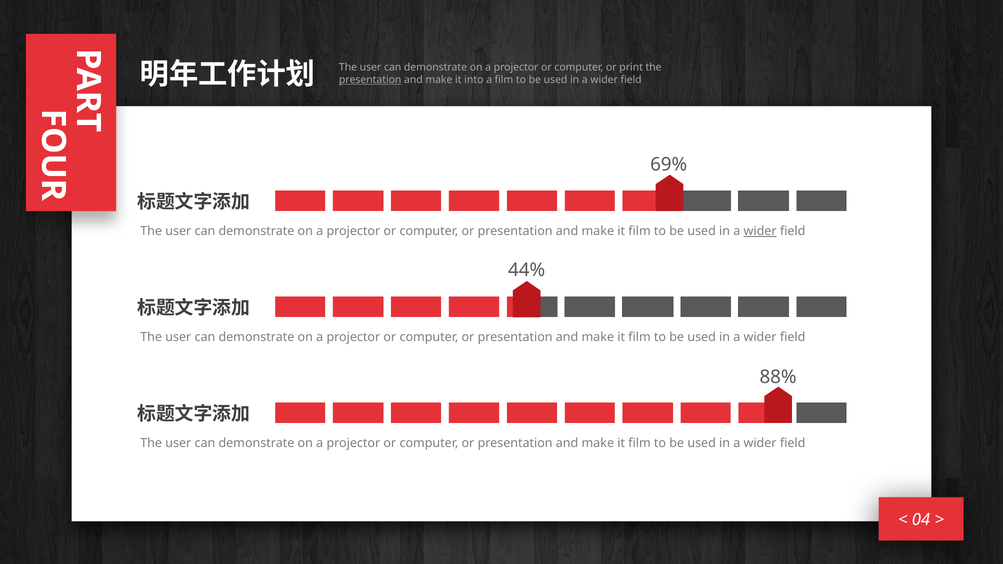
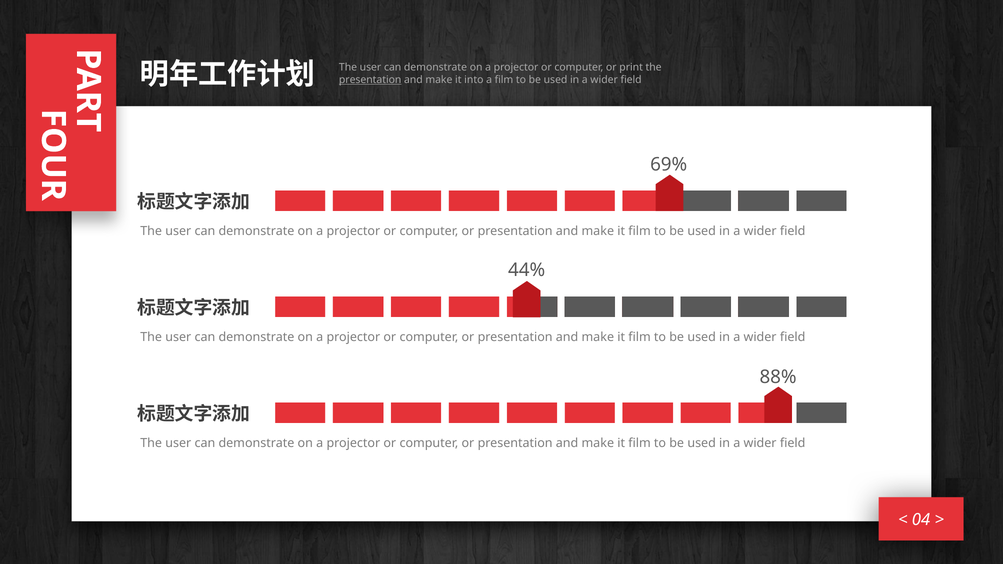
wider at (760, 231) underline: present -> none
